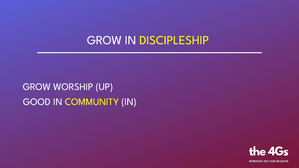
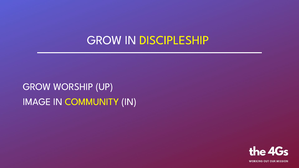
GOOD: GOOD -> IMAGE
